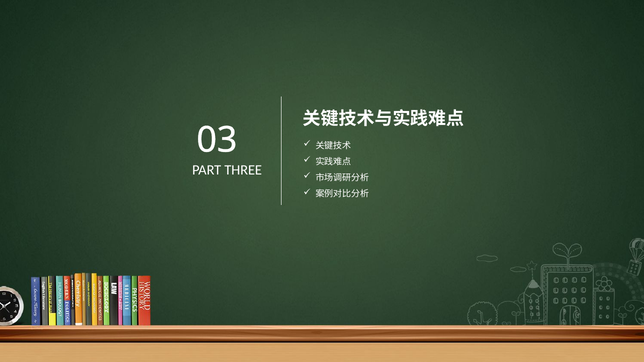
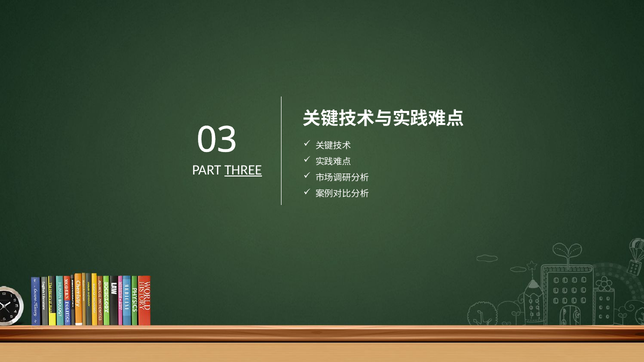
THREE underline: none -> present
